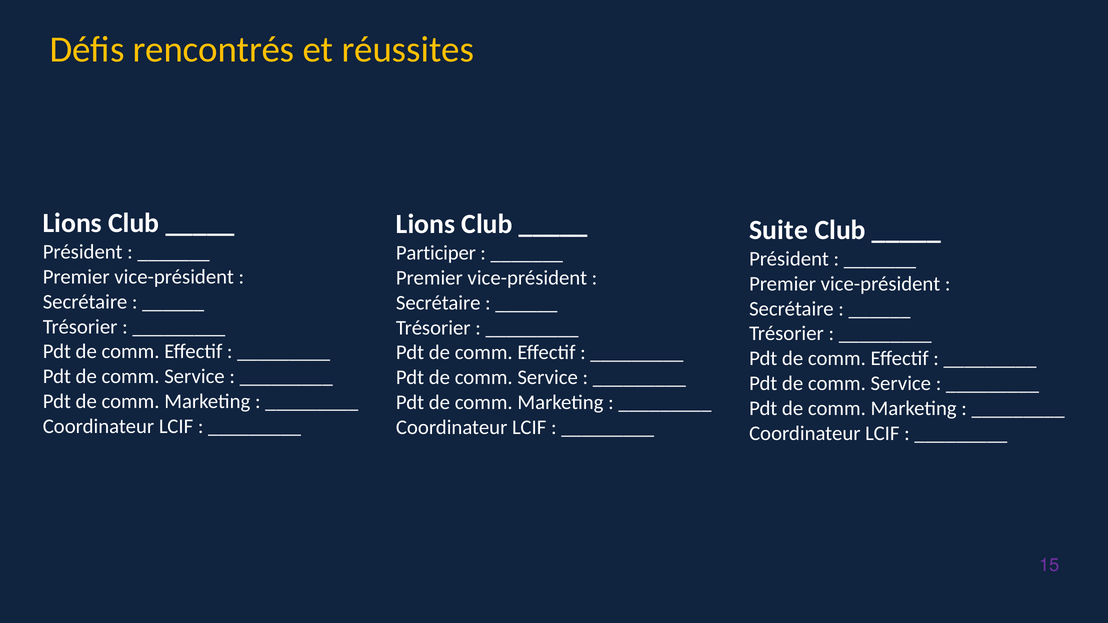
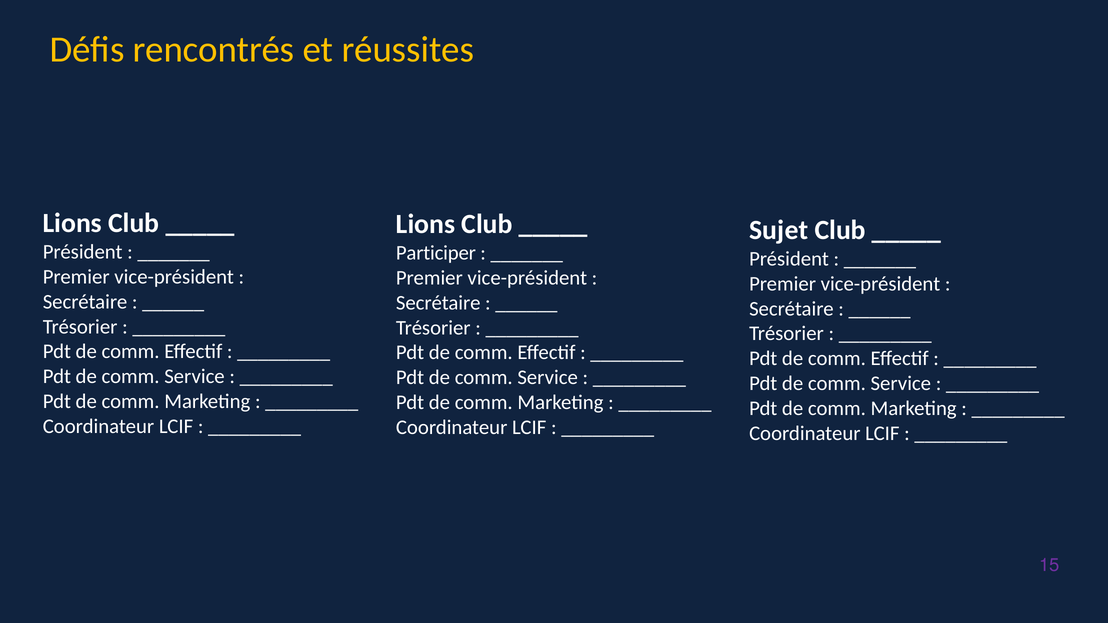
Suite: Suite -> Sujet
